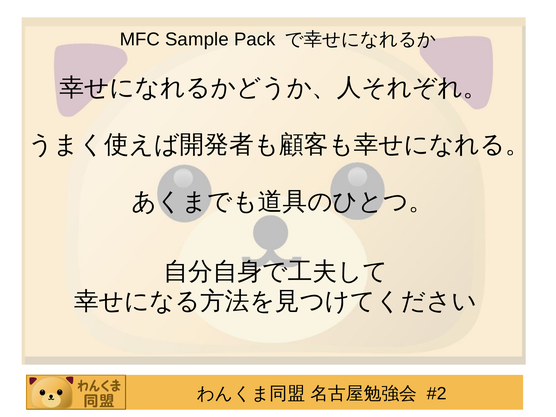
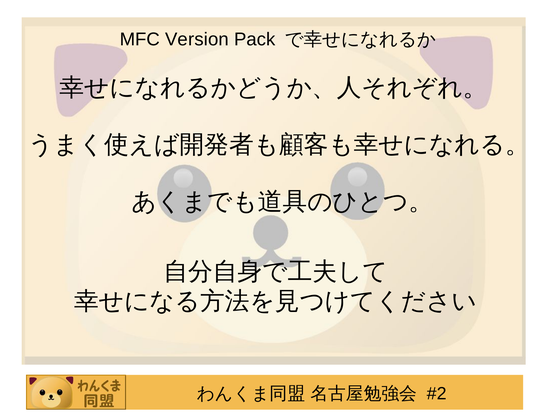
Sample: Sample -> Version
